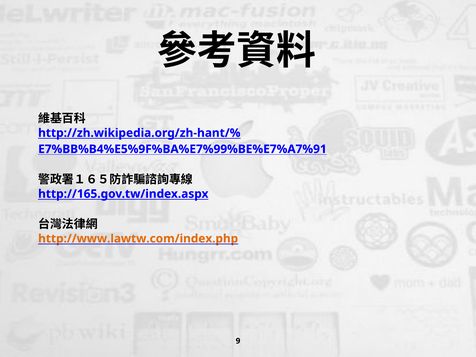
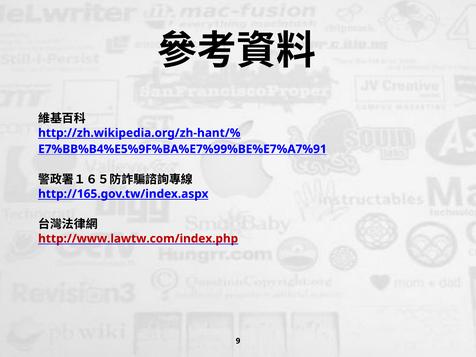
http://www.lawtw.com/index.php colour: orange -> red
